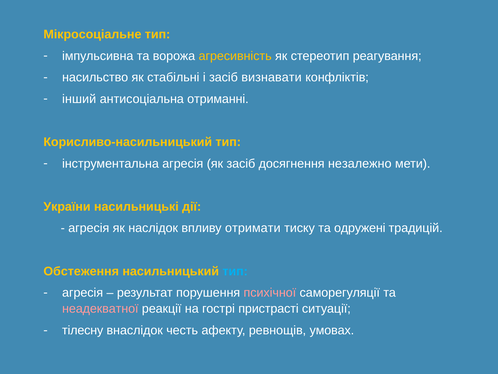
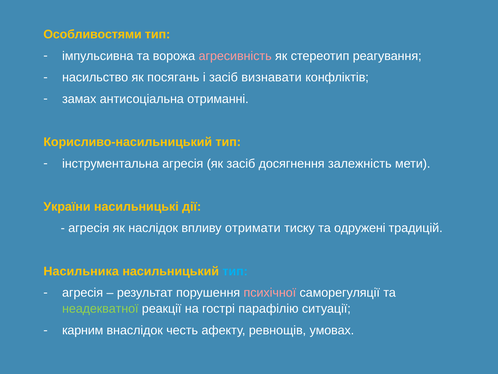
Мікросоціальне: Мікросоціальне -> Особливостями
агресивність colour: yellow -> pink
стабільні: стабільні -> посягань
інший: інший -> замах
незалежно: незалежно -> залежність
Обстеження: Обстеження -> Насильника
неадекватної colour: pink -> light green
пристрасті: пристрасті -> парафілію
тілесну: тілесну -> карним
